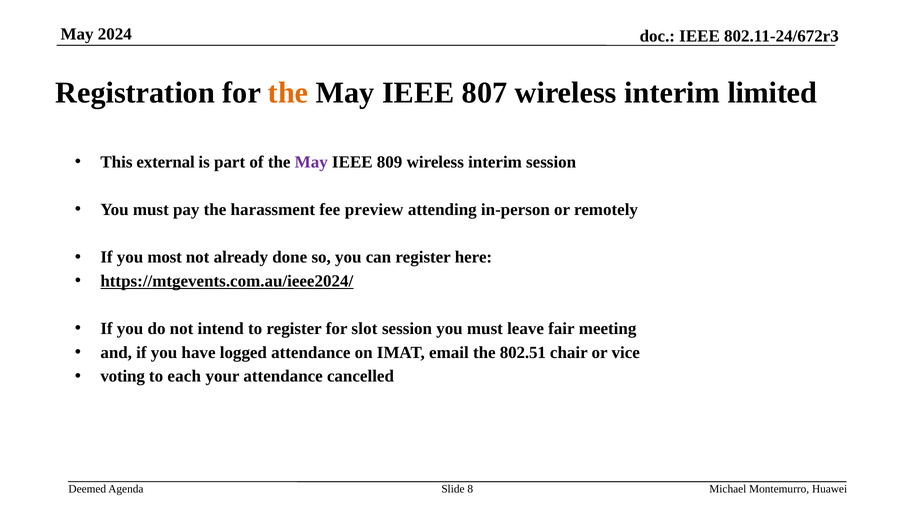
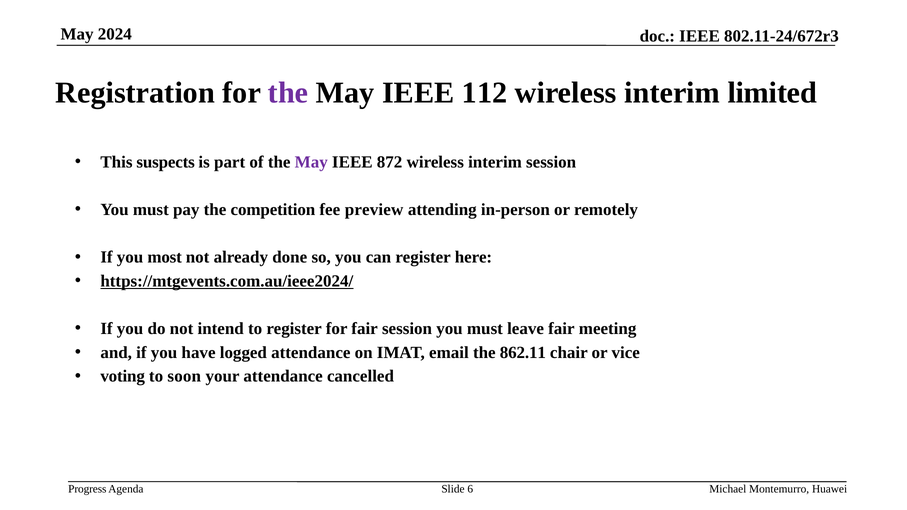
the at (288, 93) colour: orange -> purple
807: 807 -> 112
external: external -> suspects
809: 809 -> 872
harassment: harassment -> competition
for slot: slot -> fair
802.51: 802.51 -> 862.11
each: each -> soon
Deemed: Deemed -> Progress
8: 8 -> 6
